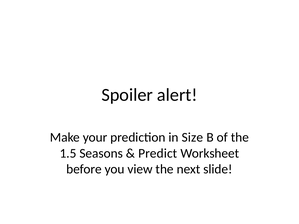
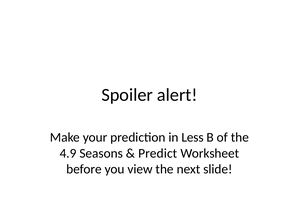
Size: Size -> Less
1.5: 1.5 -> 4.9
